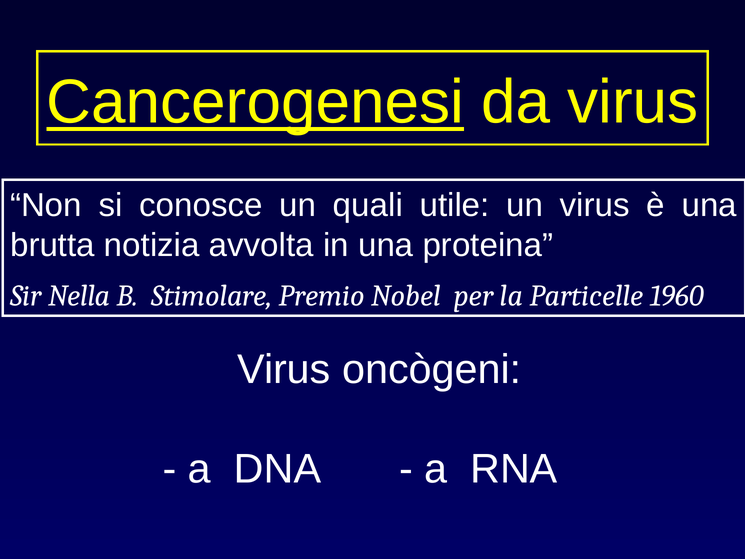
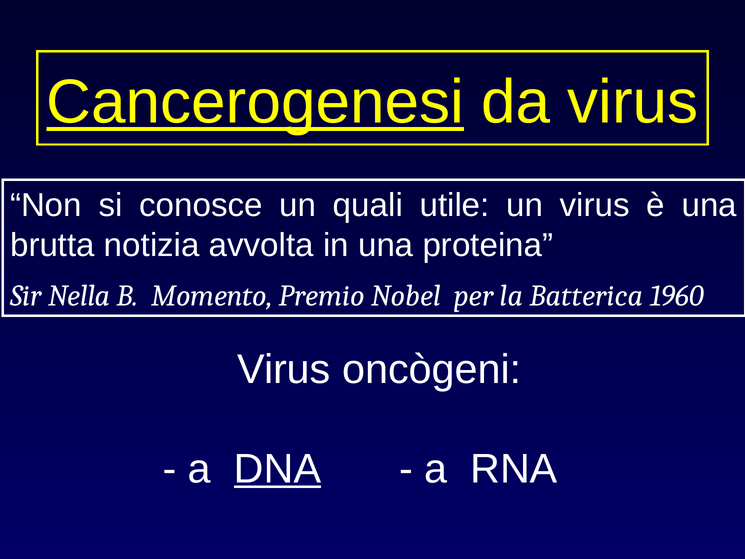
Stimolare: Stimolare -> Momento
Particelle: Particelle -> Batterica
DNA underline: none -> present
